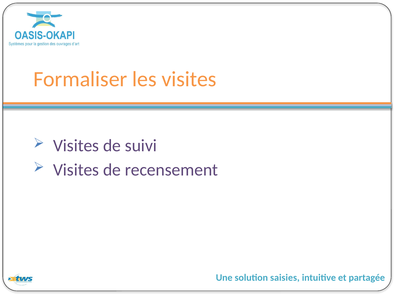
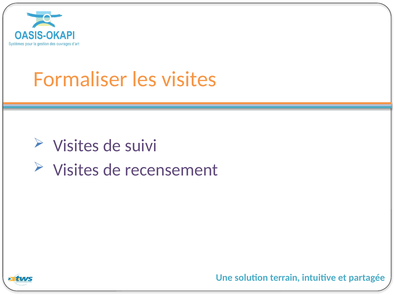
saisies: saisies -> terrain
